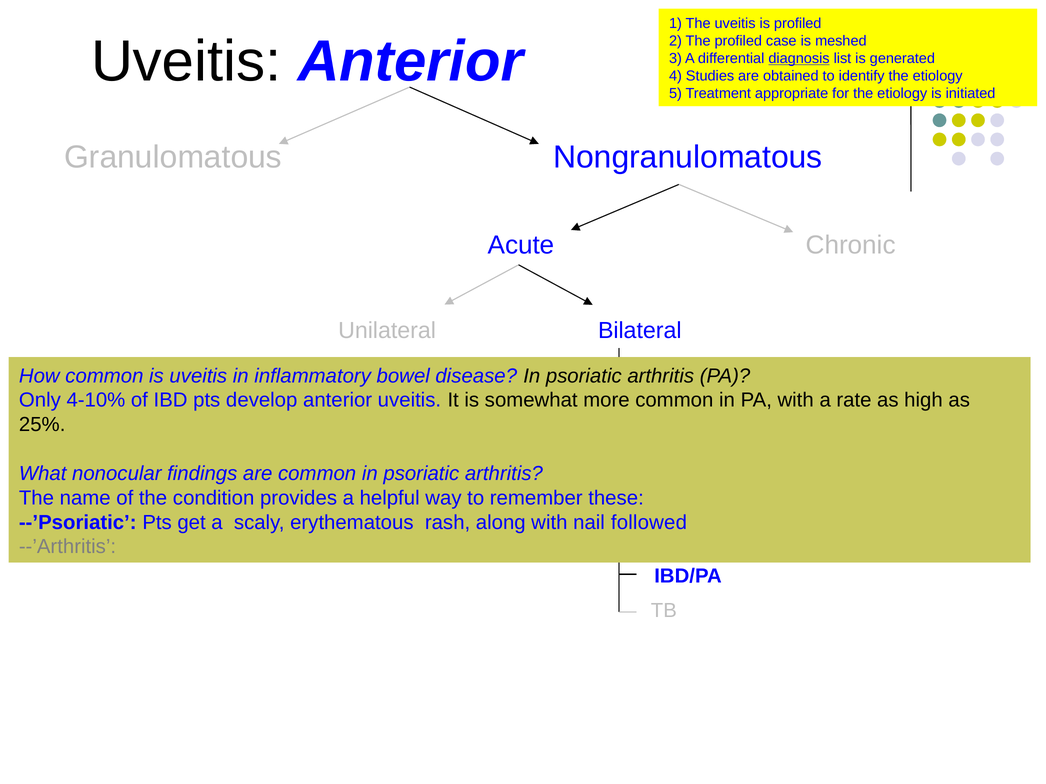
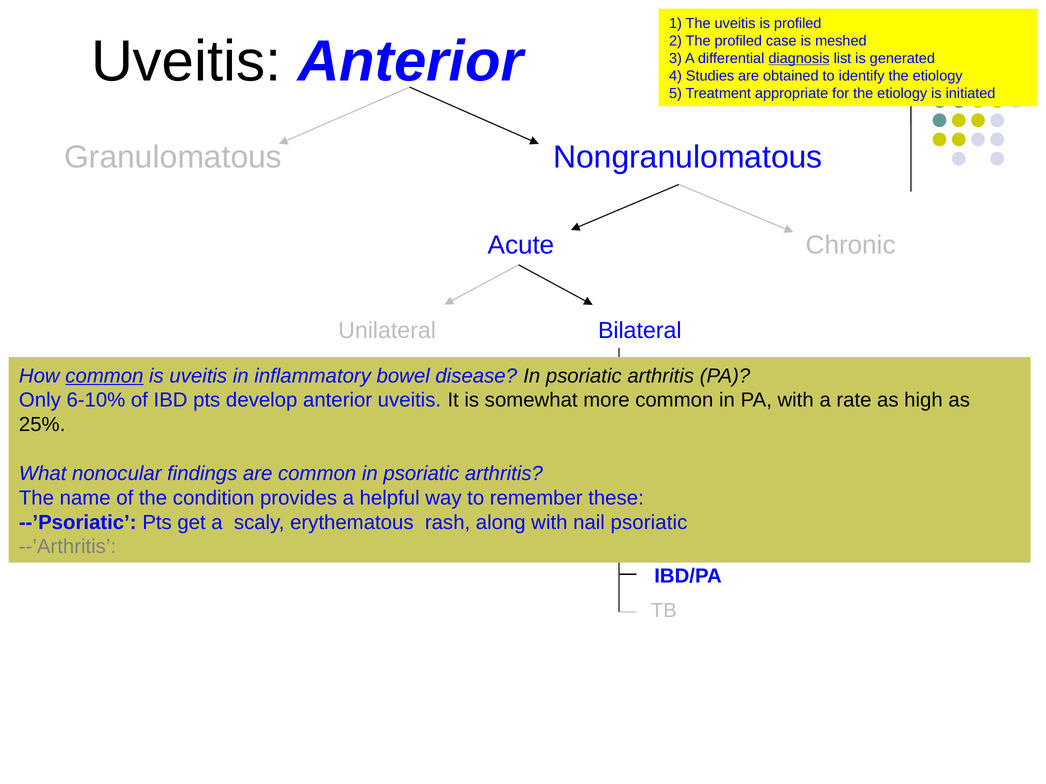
common at (104, 376) underline: none -> present
4-10%: 4-10% -> 6-10%
nail followed: followed -> psoriatic
